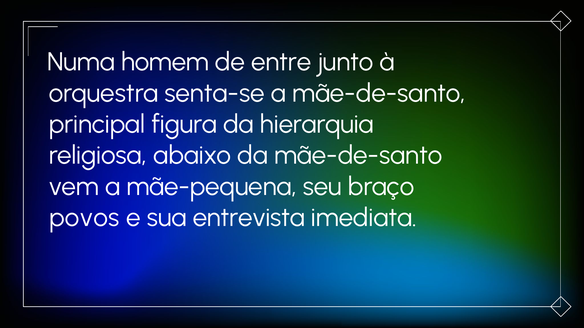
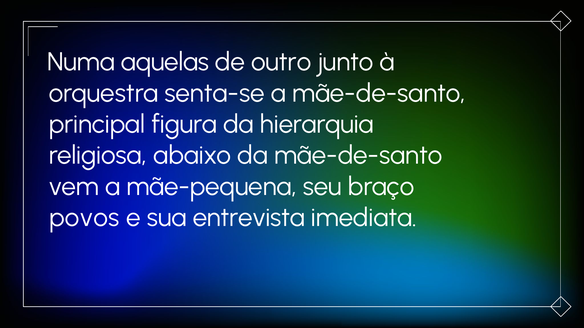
homem: homem -> aquelas
entre: entre -> outro
